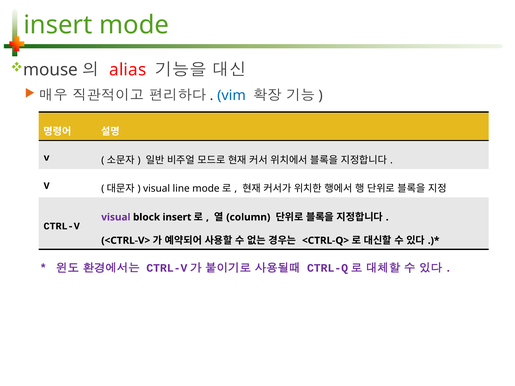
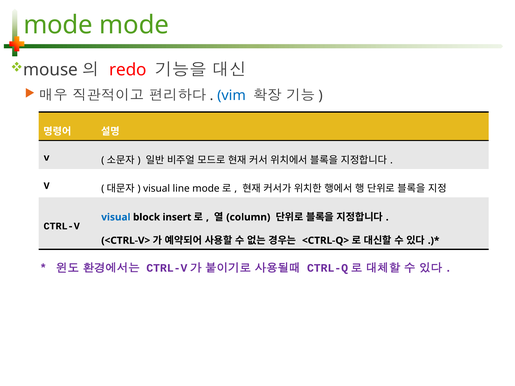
insert at (58, 25): insert -> mode
alias: alias -> redo
visual at (116, 217) colour: purple -> blue
